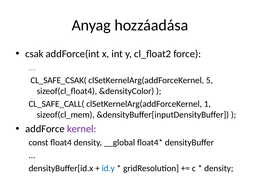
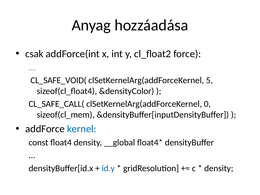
CL_SAFE_CSAK(: CL_SAFE_CSAK( -> CL_SAFE_VOID(
1: 1 -> 0
kernel colour: purple -> blue
